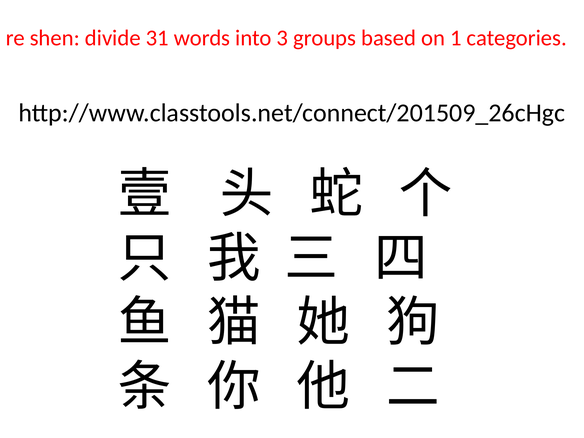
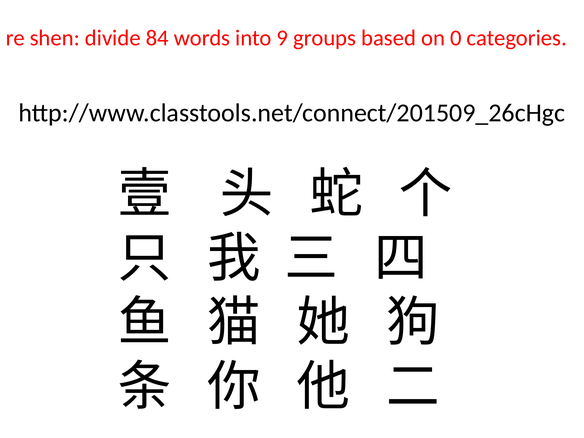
31: 31 -> 84
3: 3 -> 9
1: 1 -> 0
